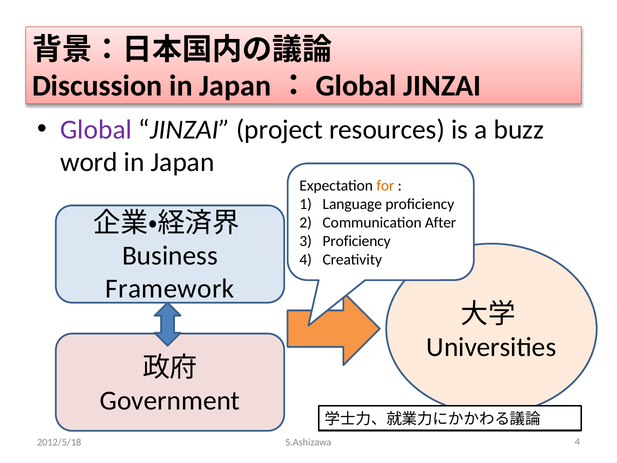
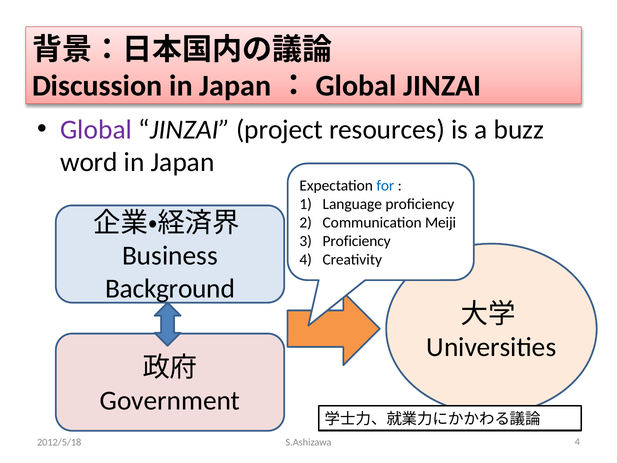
for colour: orange -> blue
After: After -> Meiji
Framework: Framework -> Background
